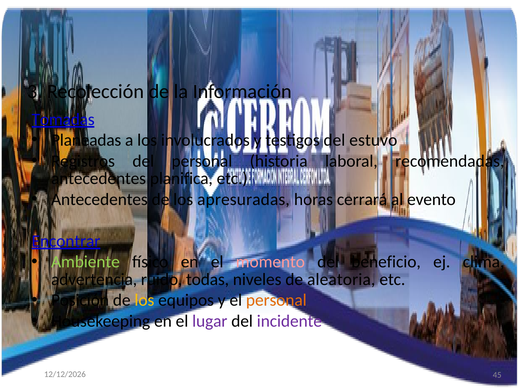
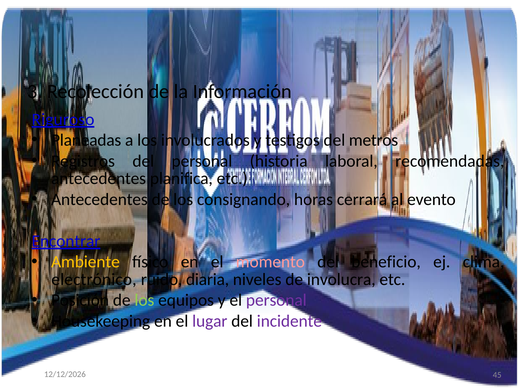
Tomadas: Tomadas -> Riguroso
estuvo: estuvo -> metros
apresuradas: apresuradas -> consignando
Ambiente colour: light green -> yellow
advertencia: advertencia -> electrónico
todas: todas -> diaria
aleatoria: aleatoria -> involucra
los at (144, 300) colour: yellow -> light green
personal at (276, 300) colour: orange -> purple
